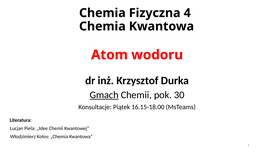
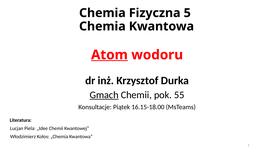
4: 4 -> 5
Atom underline: none -> present
30: 30 -> 55
